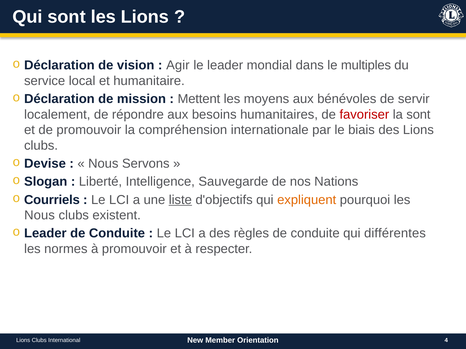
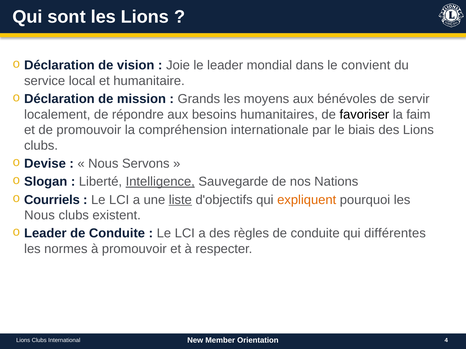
Agir: Agir -> Joie
multiples: multiples -> convient
Mettent: Mettent -> Grands
favoriser colour: red -> black
la sont: sont -> faim
Intelligence underline: none -> present
